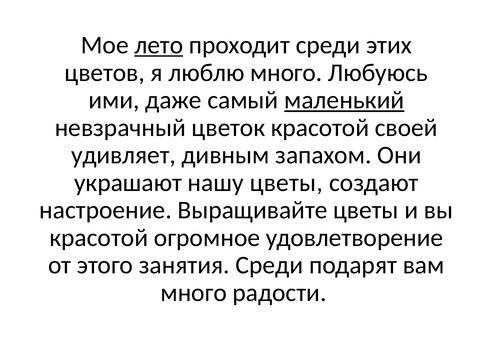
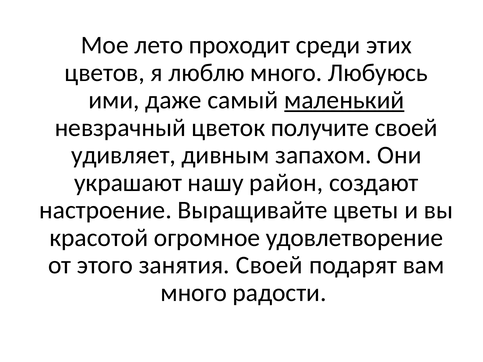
лето underline: present -> none
цветок красотой: красотой -> получите
нашу цветы: цветы -> район
занятия Среди: Среди -> Своей
